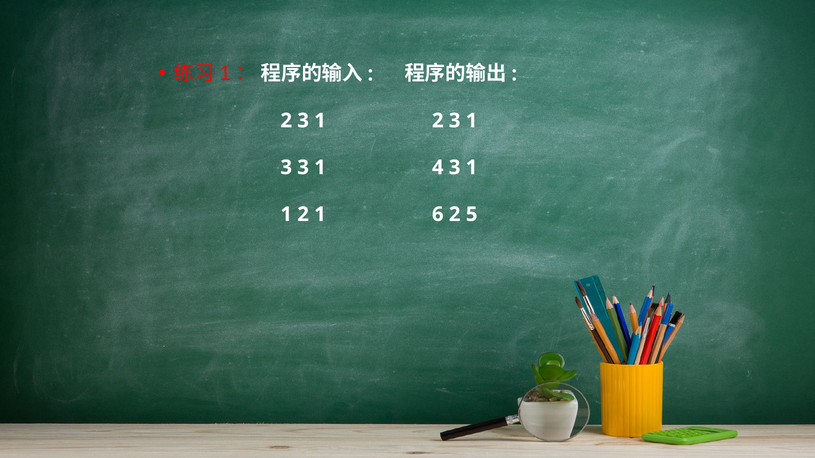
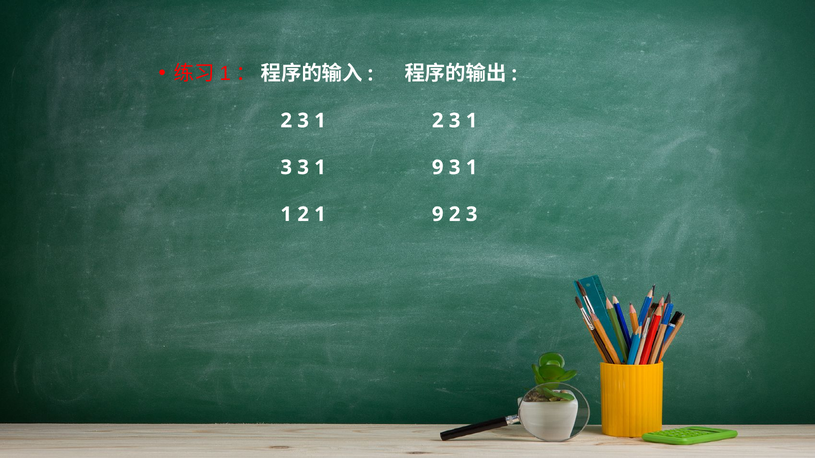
3 1 4: 4 -> 9
2 1 6: 6 -> 9
5 at (472, 214): 5 -> 3
